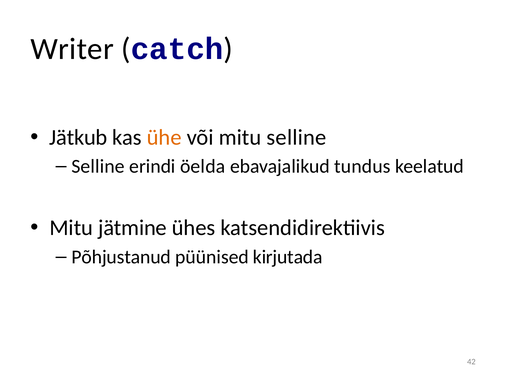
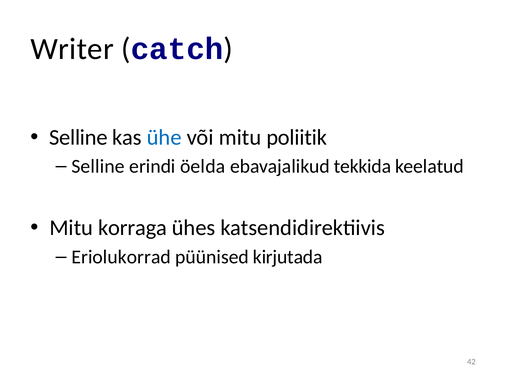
Jätkub at (78, 138): Jätkub -> Selline
ühe colour: orange -> blue
mitu selline: selline -> poliitik
tundus: tundus -> tekkida
jätmine: jätmine -> korraga
Põhjustanud: Põhjustanud -> Eriolukorrad
